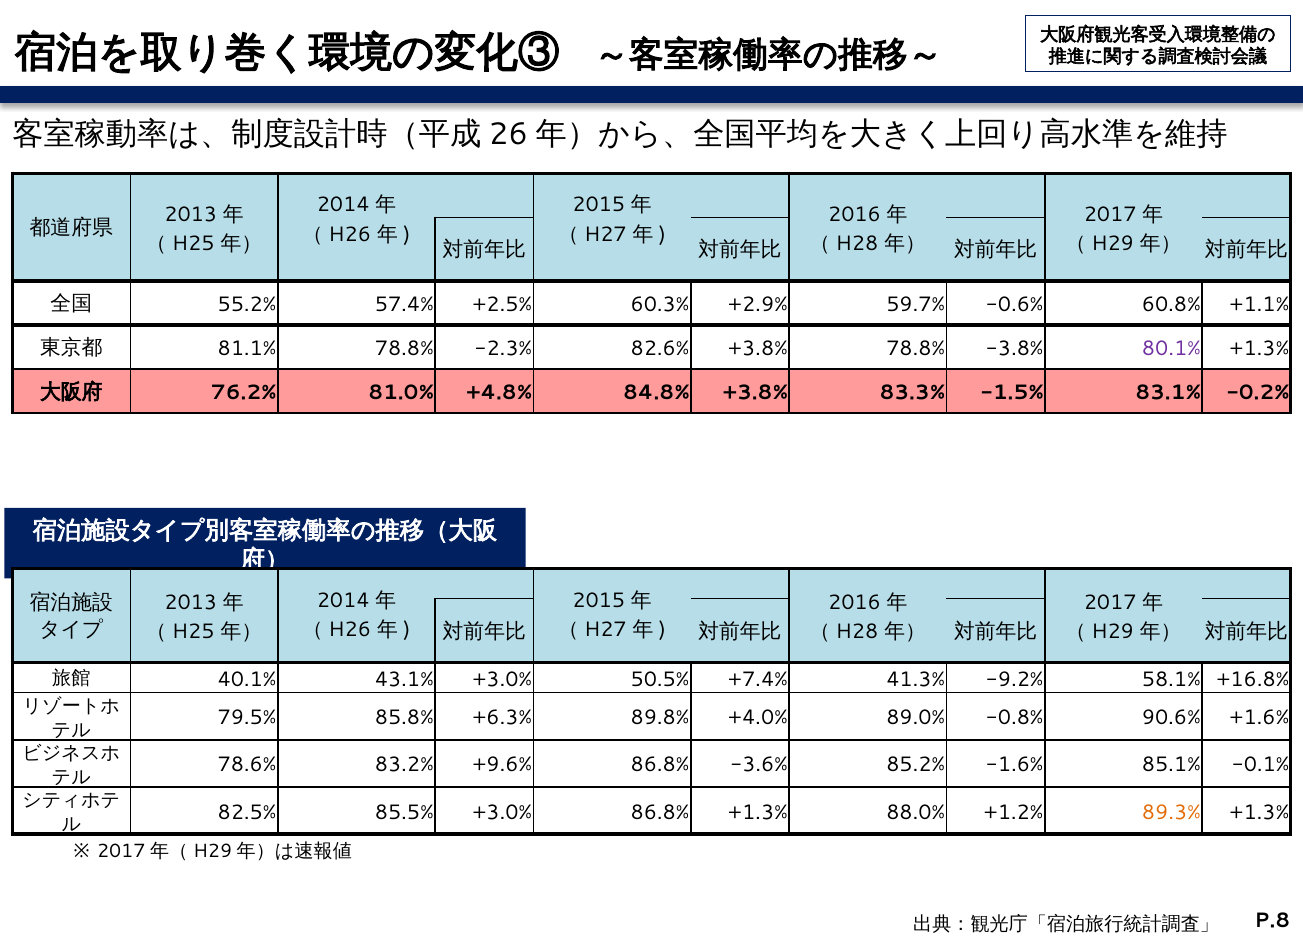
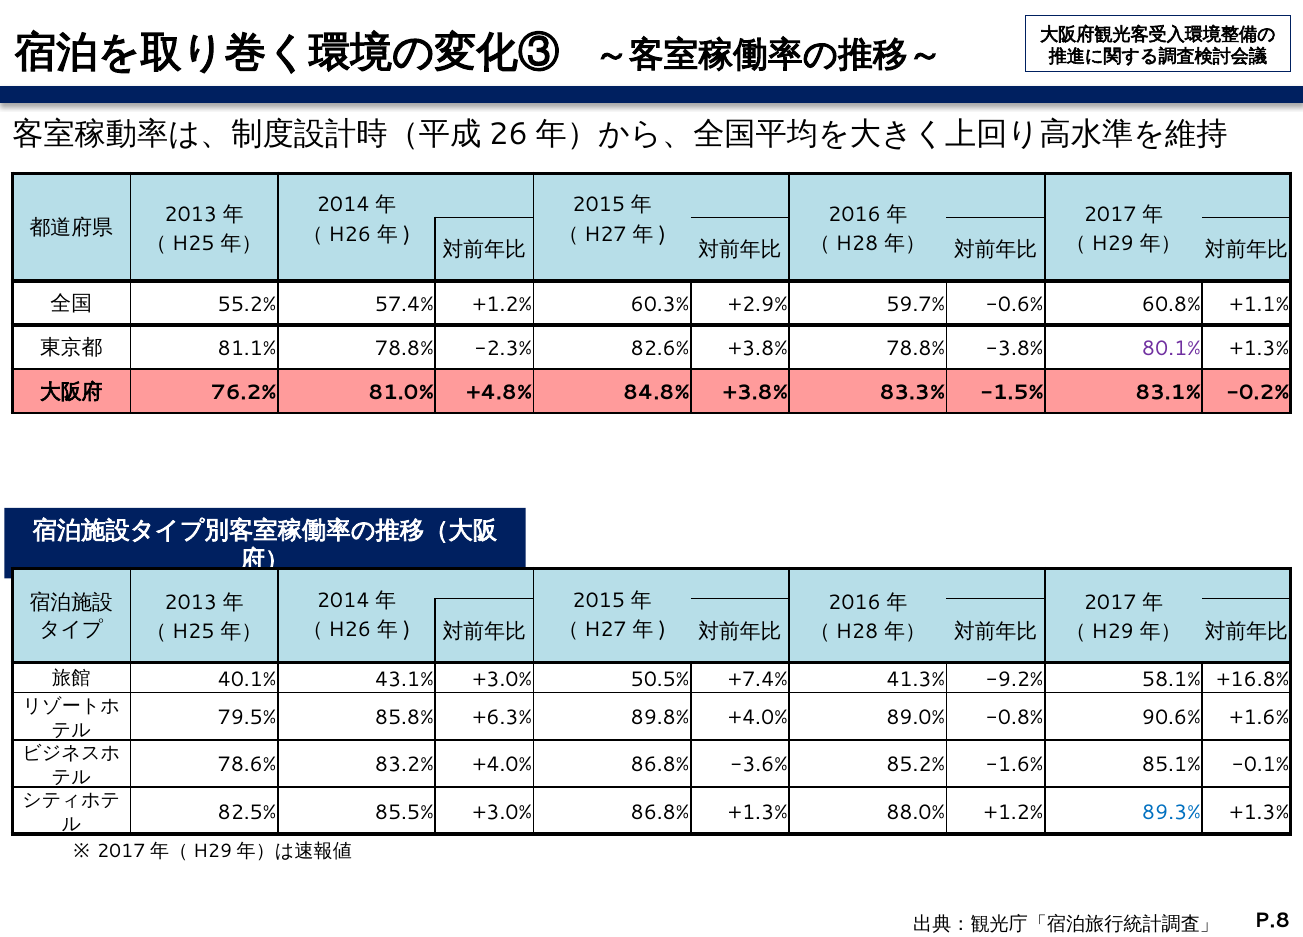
57.4% +2.5%: +2.5% -> +1.2%
83.2% +9.6%: +9.6% -> +4.0%
89.3% colour: orange -> blue
